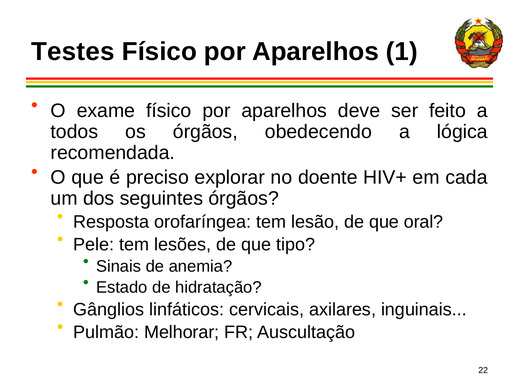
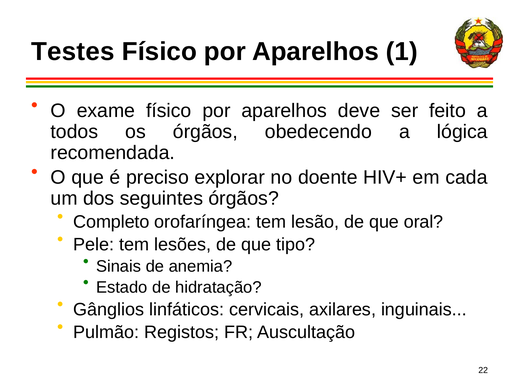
Resposta: Resposta -> Completo
Melhorar: Melhorar -> Registos
